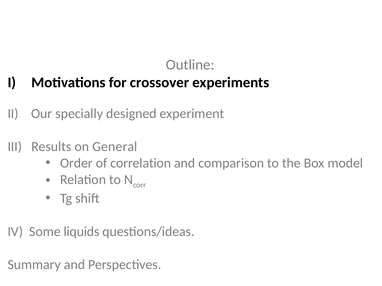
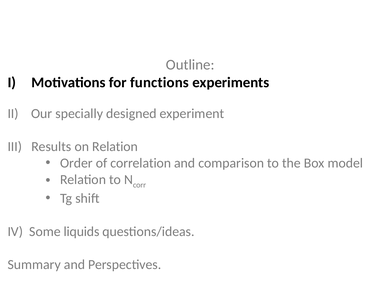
crossover: crossover -> functions
on General: General -> Relation
